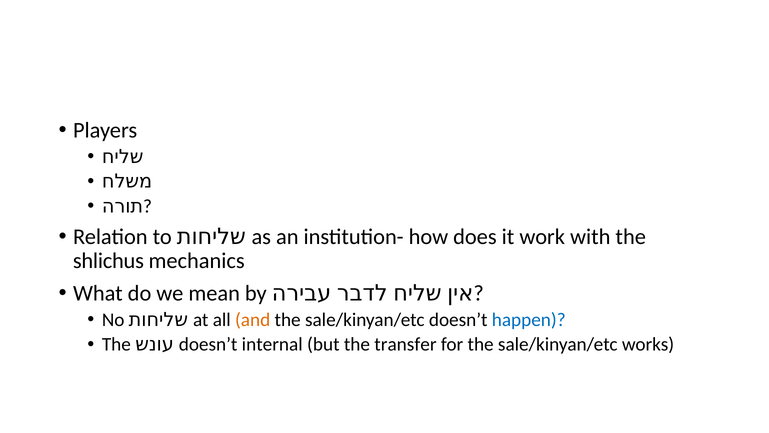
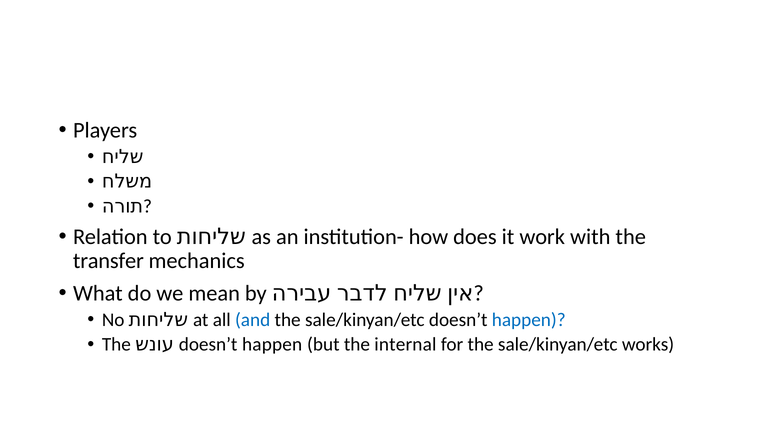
shlichus: shlichus -> transfer
and colour: orange -> blue
internal at (272, 344): internal -> happen
transfer: transfer -> internal
